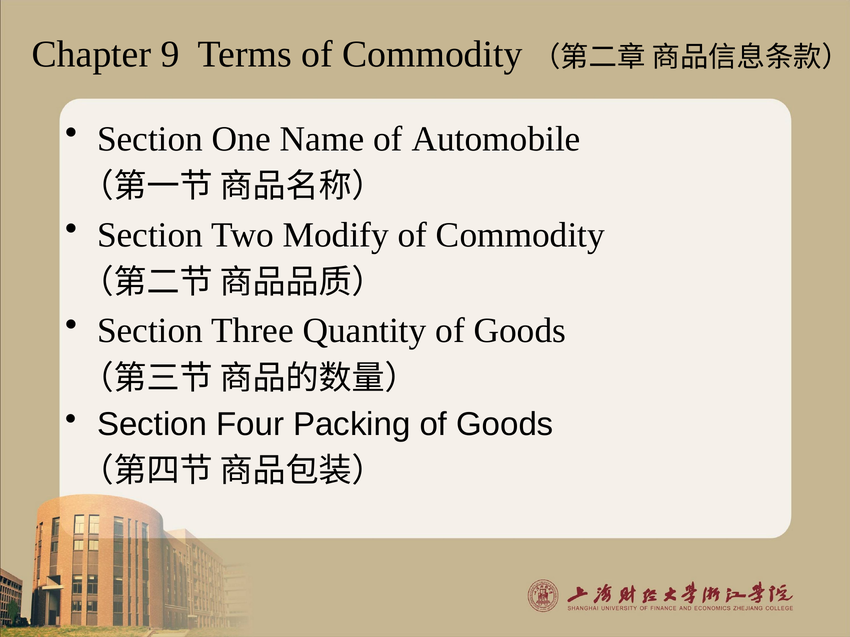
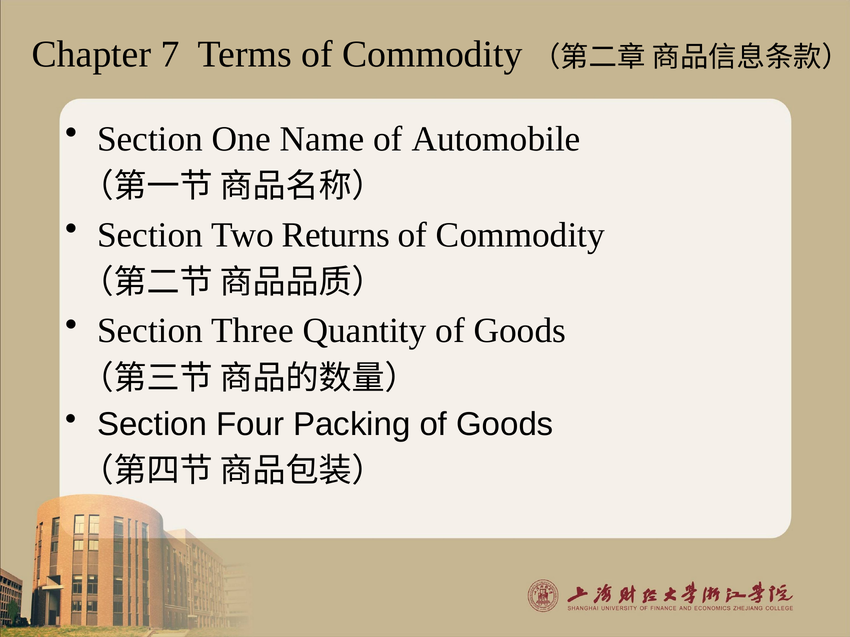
9: 9 -> 7
Modify: Modify -> Returns
